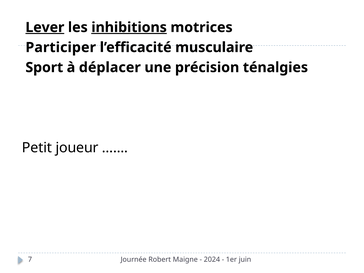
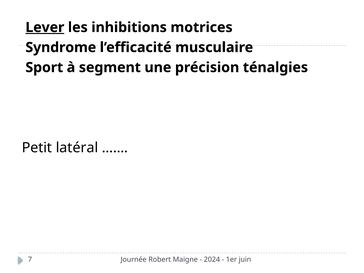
inhibitions underline: present -> none
Participer: Participer -> Syndrome
déplacer: déplacer -> segment
joueur: joueur -> latéral
